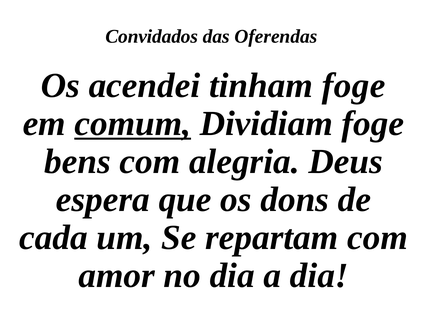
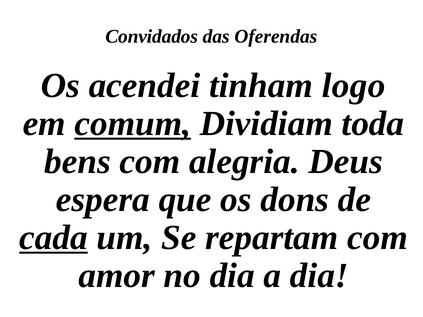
tinham foge: foge -> logo
Dividiam foge: foge -> toda
cada underline: none -> present
